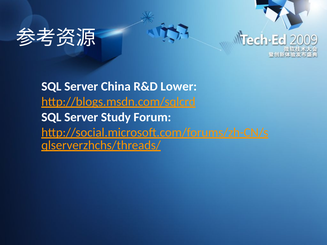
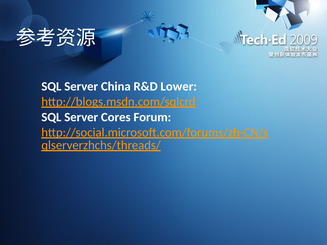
Study: Study -> Cores
